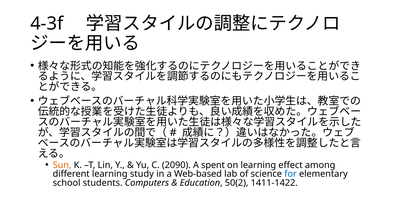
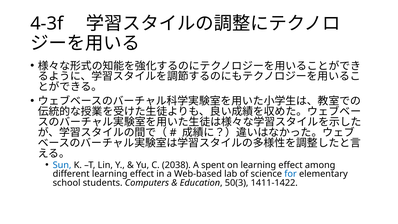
Sun colour: orange -> blue
2090: 2090 -> 2038
different learning study: study -> effect
50(2: 50(2 -> 50(3
